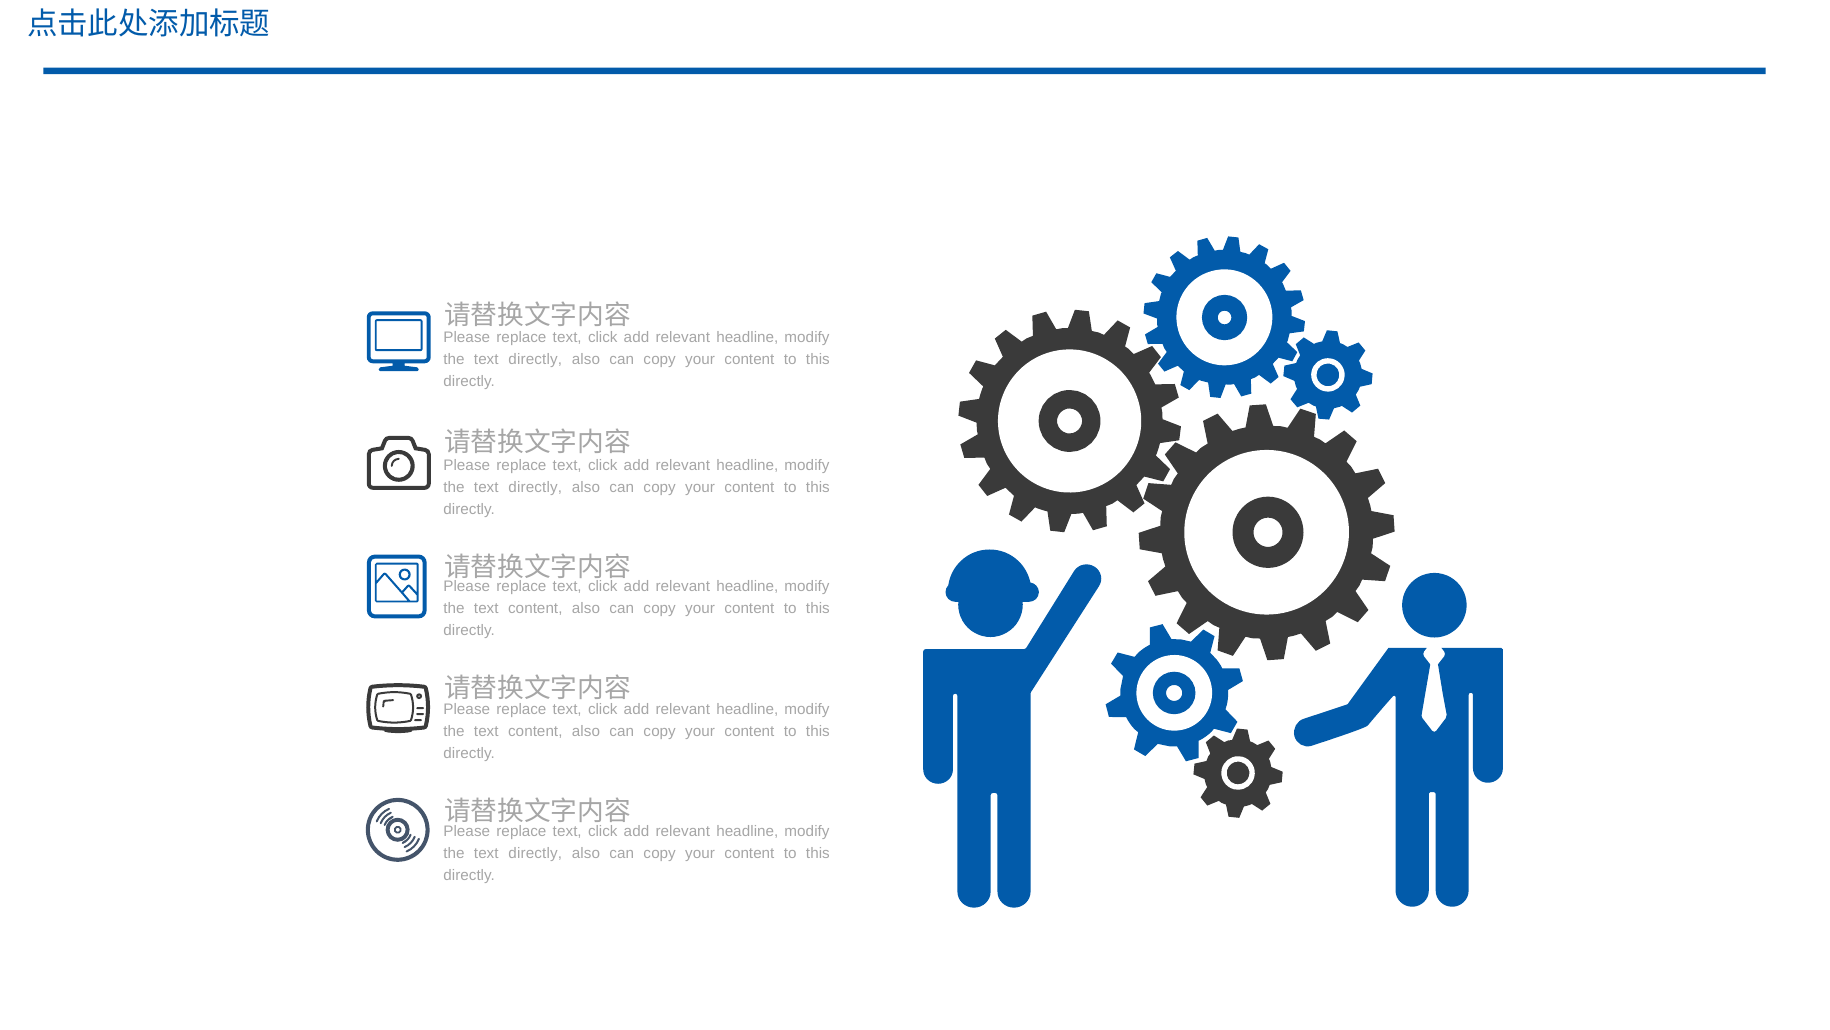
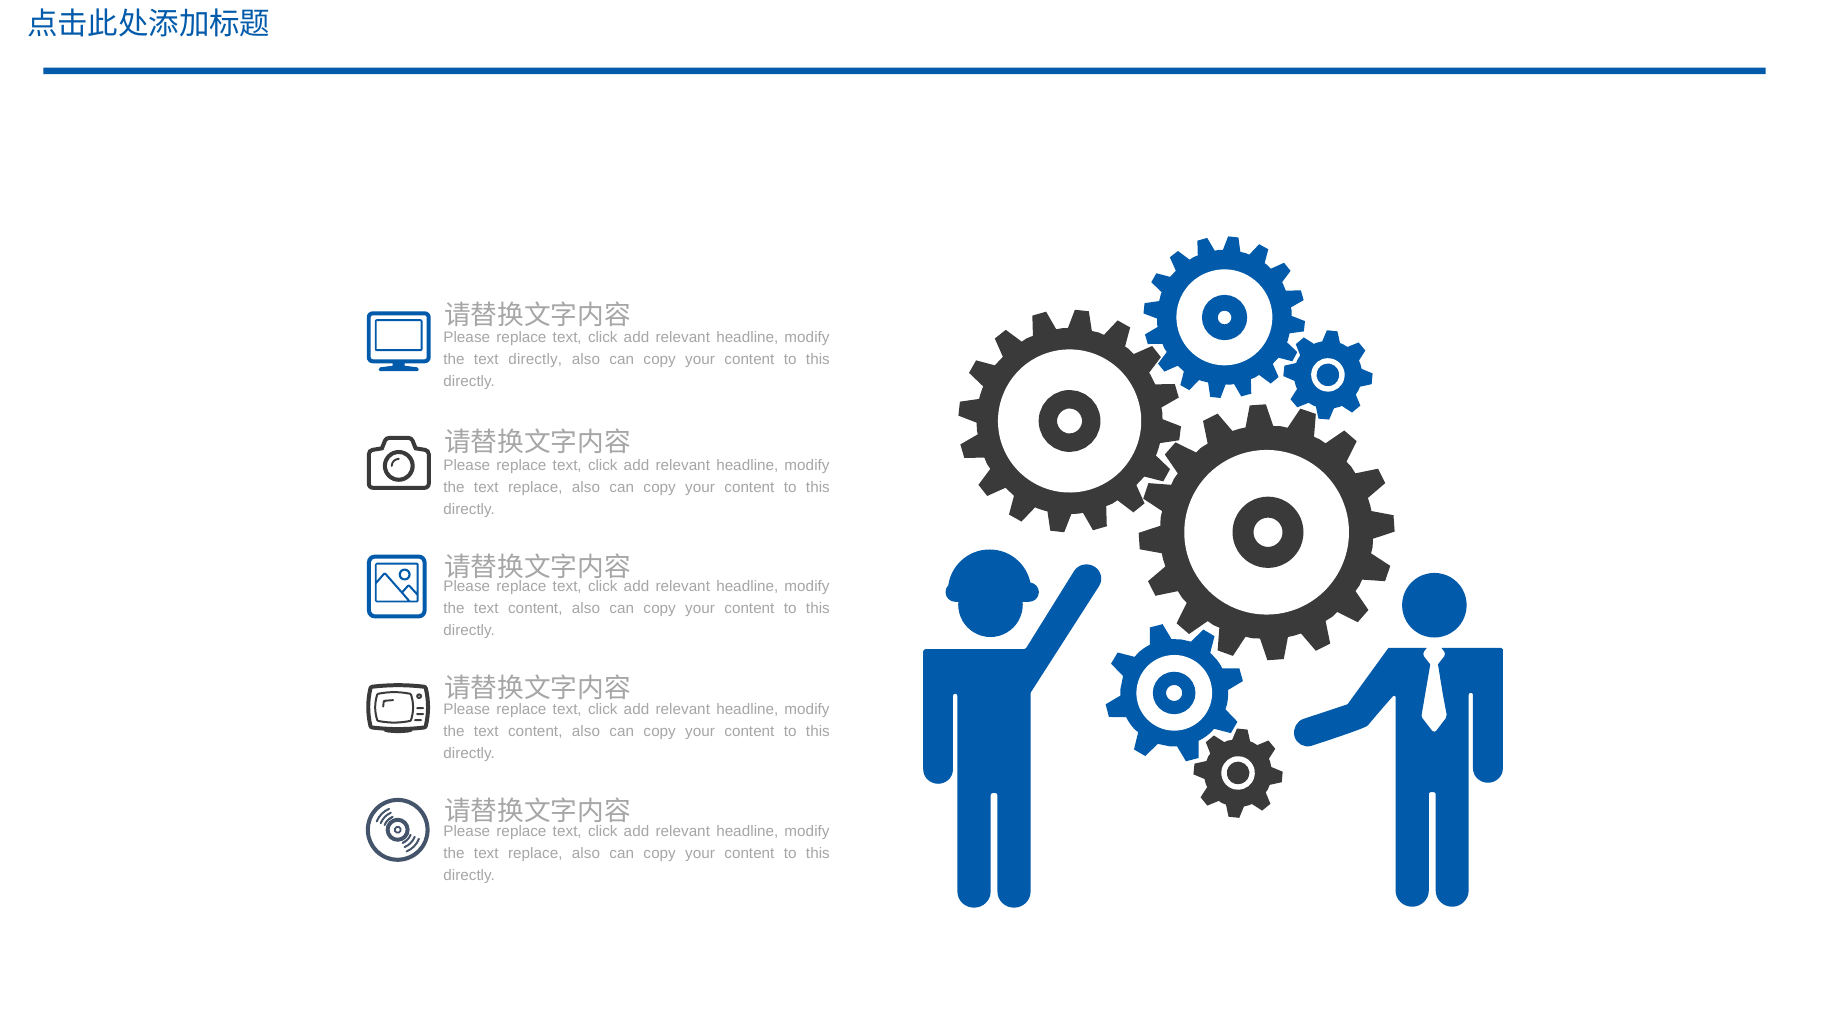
directly at (535, 487): directly -> replace
directly at (535, 853): directly -> replace
